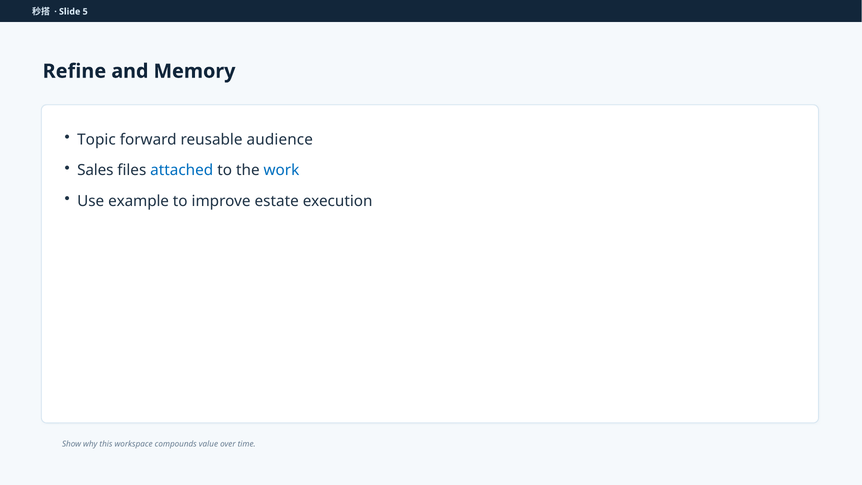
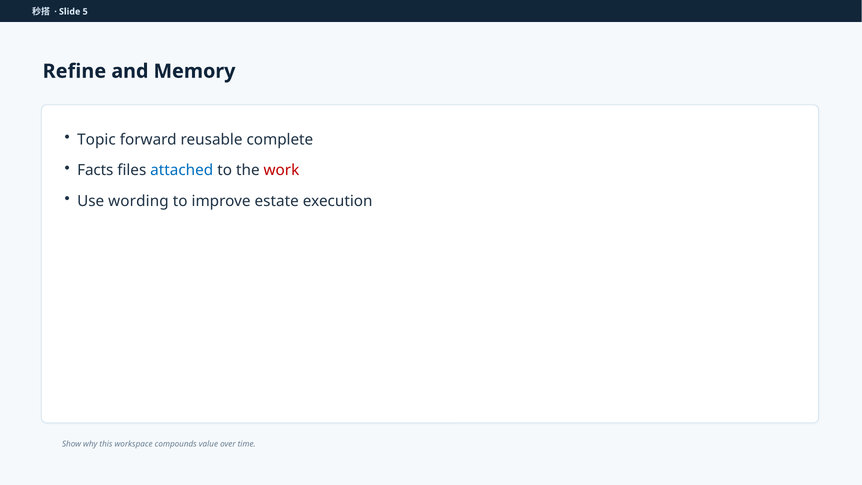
audience: audience -> complete
Sales: Sales -> Facts
work colour: blue -> red
example: example -> wording
